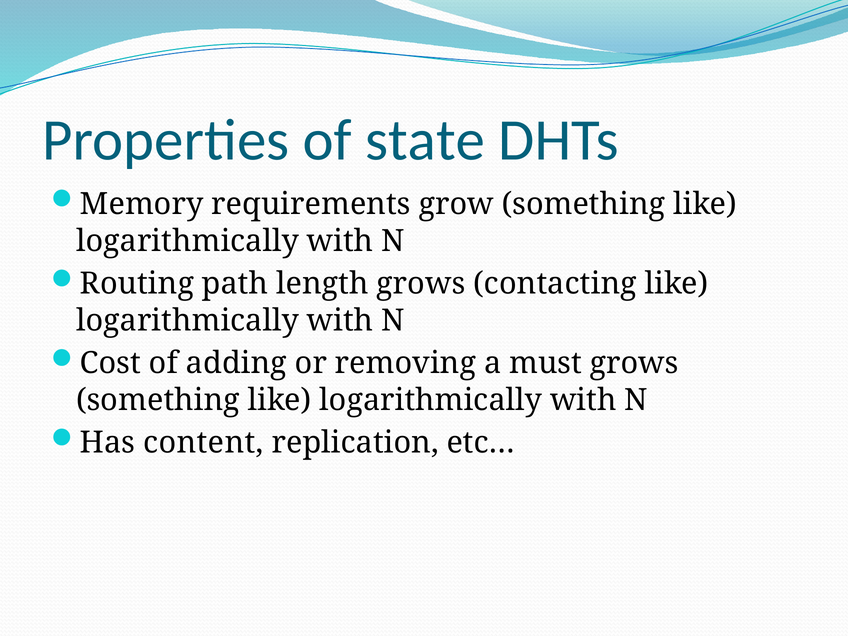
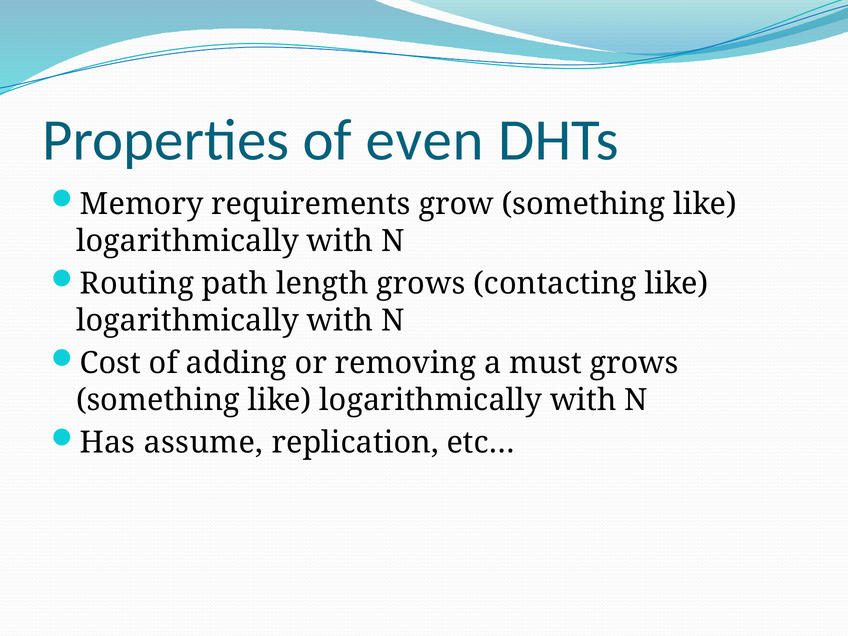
state: state -> even
content: content -> assume
